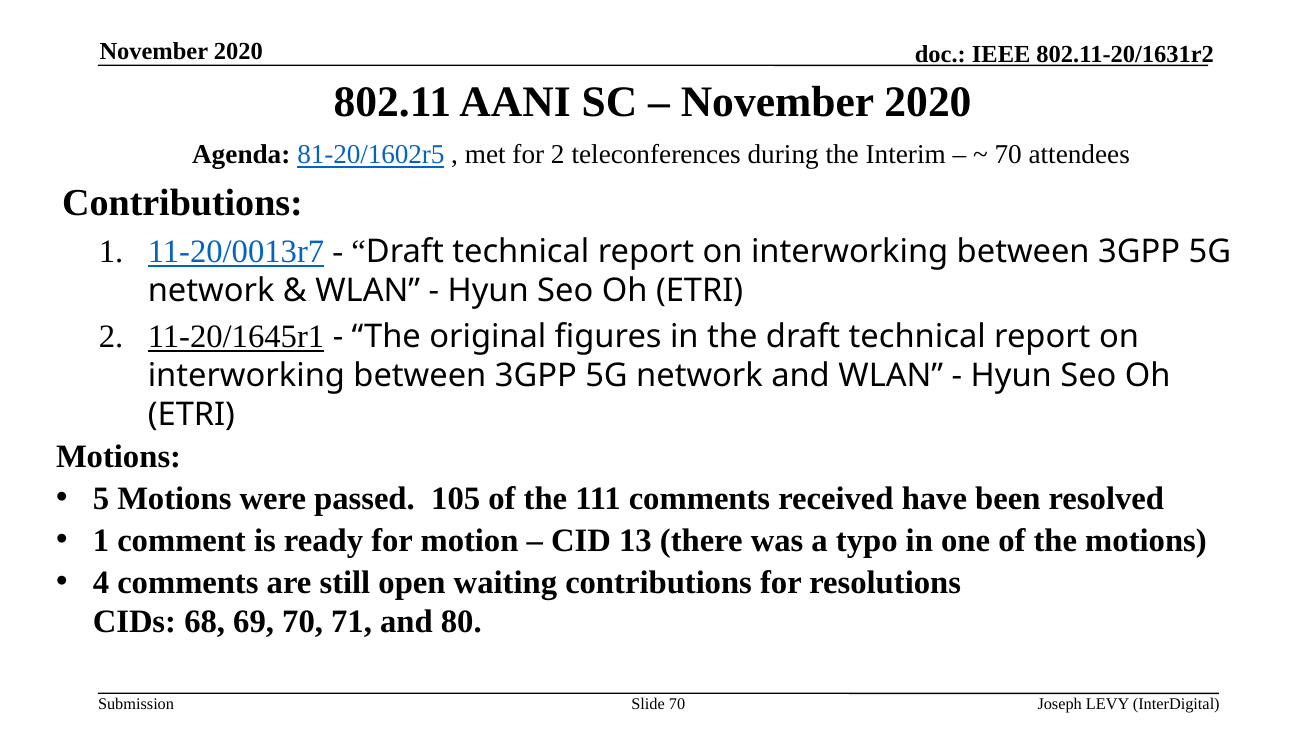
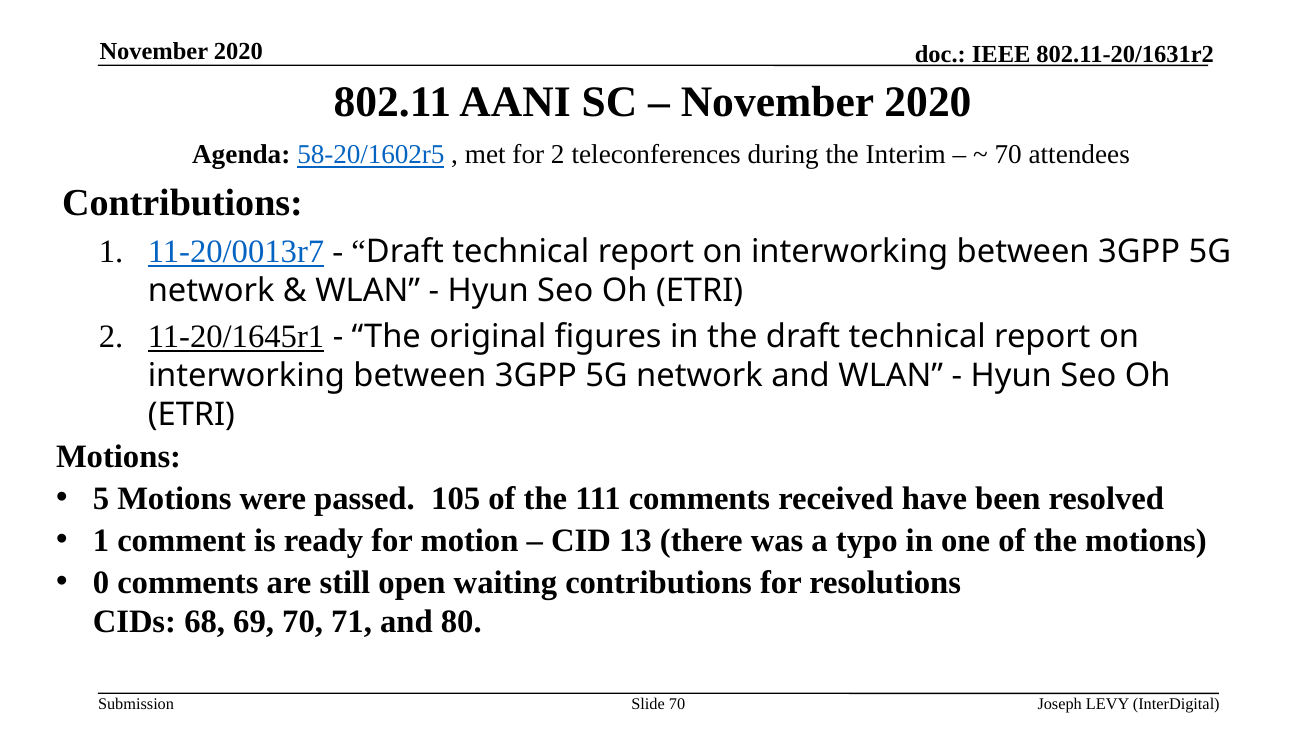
81-20/1602r5: 81-20/1602r5 -> 58-20/1602r5
4: 4 -> 0
